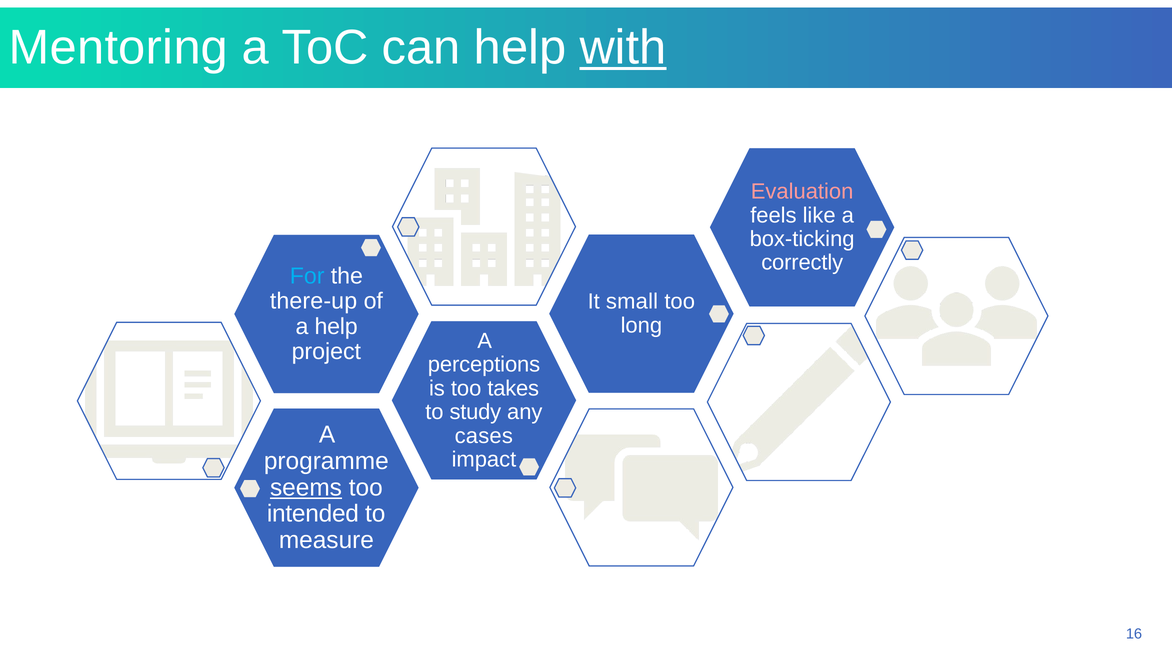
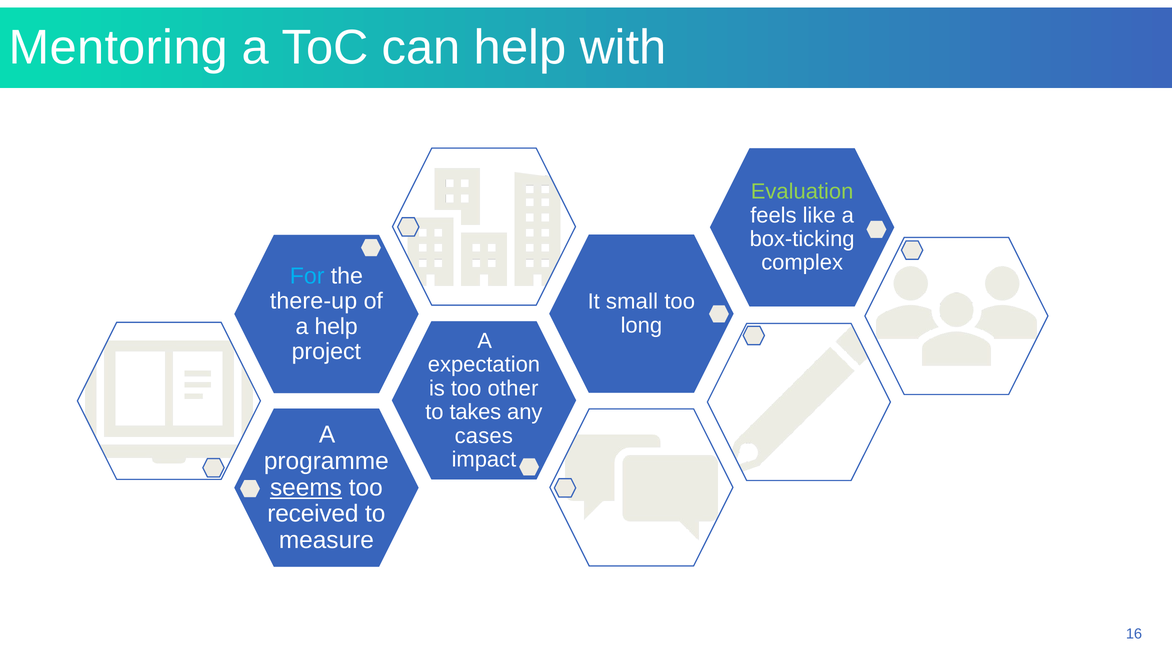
with underline: present -> none
Evaluation colour: pink -> light green
correctly: correctly -> complex
perceptions: perceptions -> expectation
takes: takes -> other
study: study -> takes
intended: intended -> received
